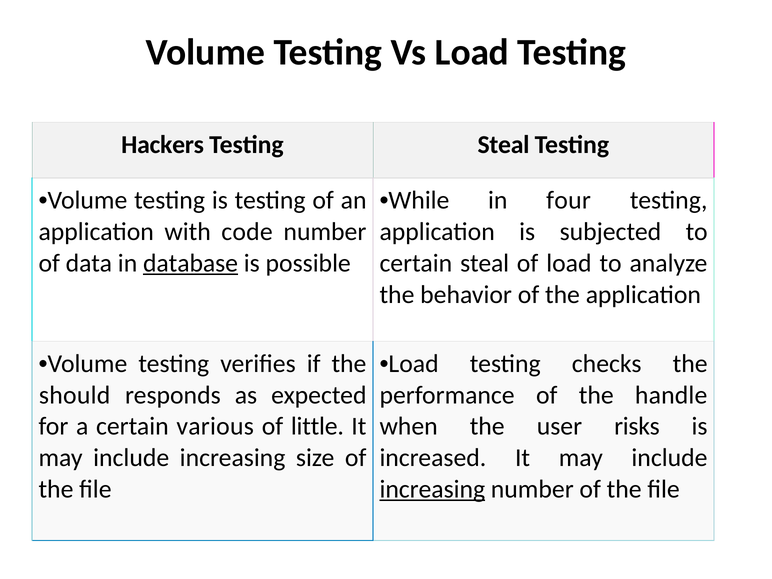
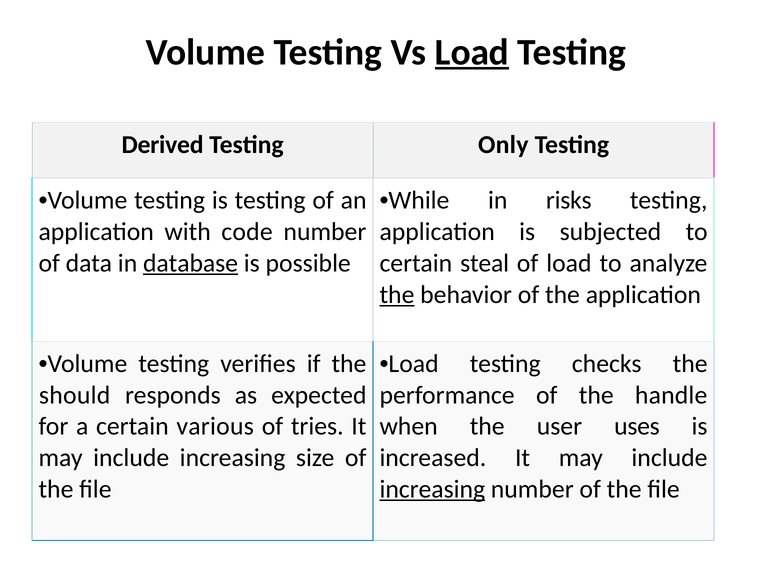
Load at (472, 52) underline: none -> present
Hackers: Hackers -> Derived
Testing Steal: Steal -> Only
four: four -> risks
the at (397, 295) underline: none -> present
little: little -> tries
risks: risks -> uses
